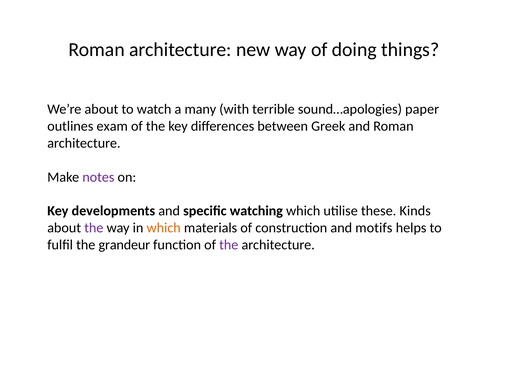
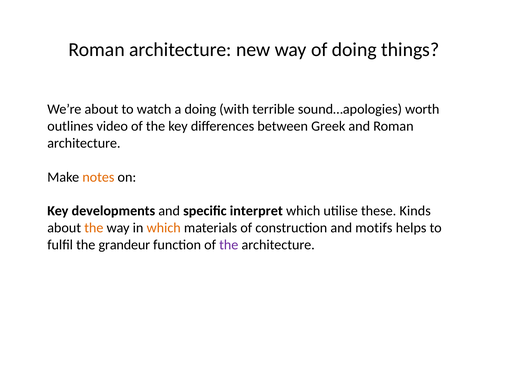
a many: many -> doing
paper: paper -> worth
exam: exam -> video
notes colour: purple -> orange
watching: watching -> interpret
the at (94, 228) colour: purple -> orange
